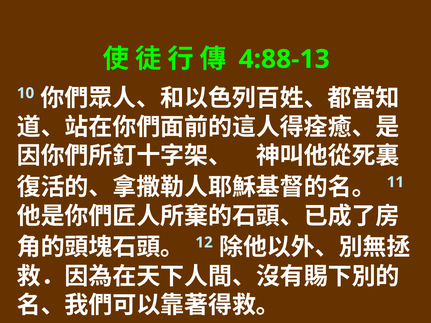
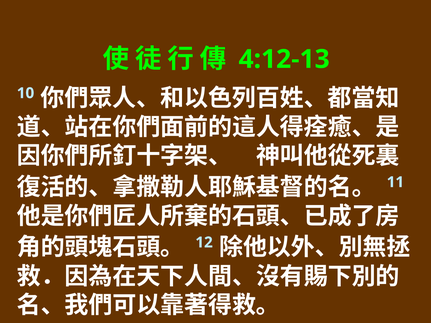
4:88-13: 4:88-13 -> 4:12-13
